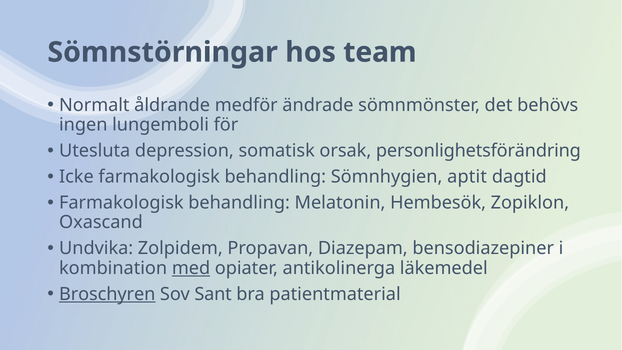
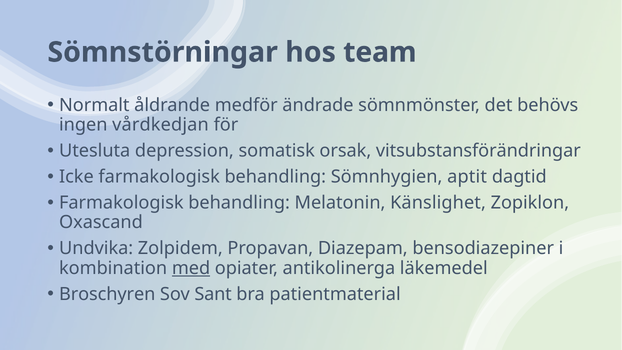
lungemboli: lungemboli -> vårdkedjan
personlighetsförändring: personlighetsförändring -> vitsubstansförändringar
Hembesök: Hembesök -> Känslighet
Broschyren underline: present -> none
